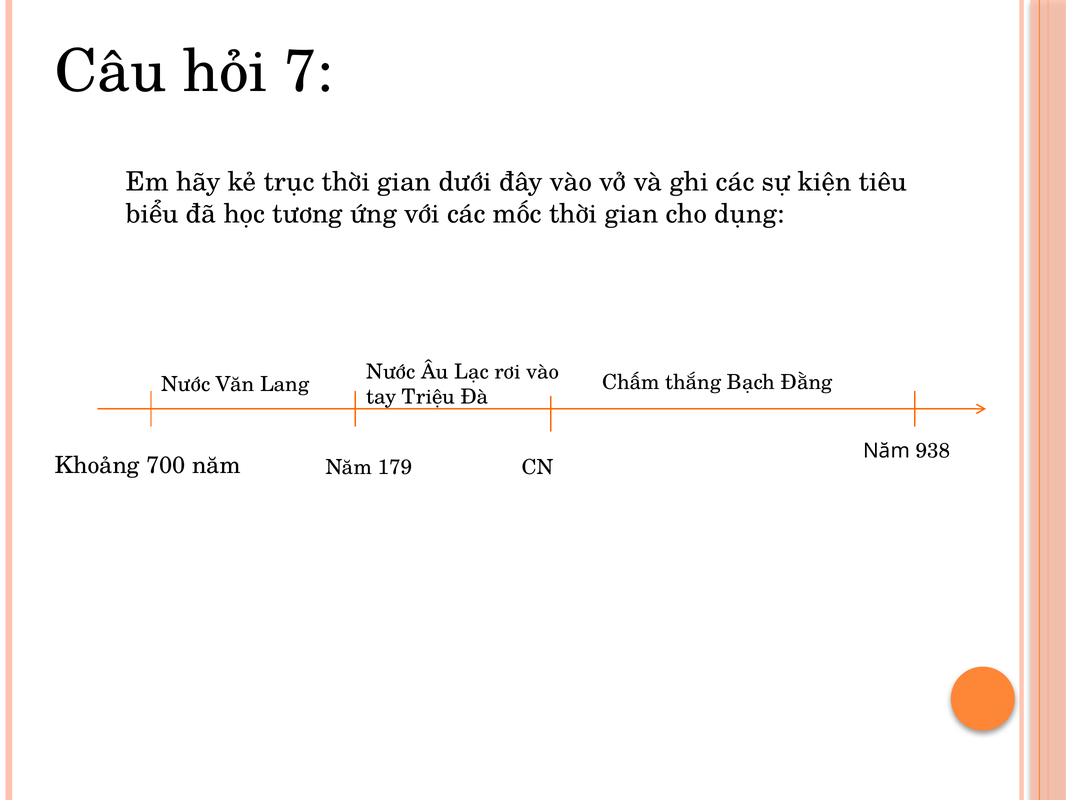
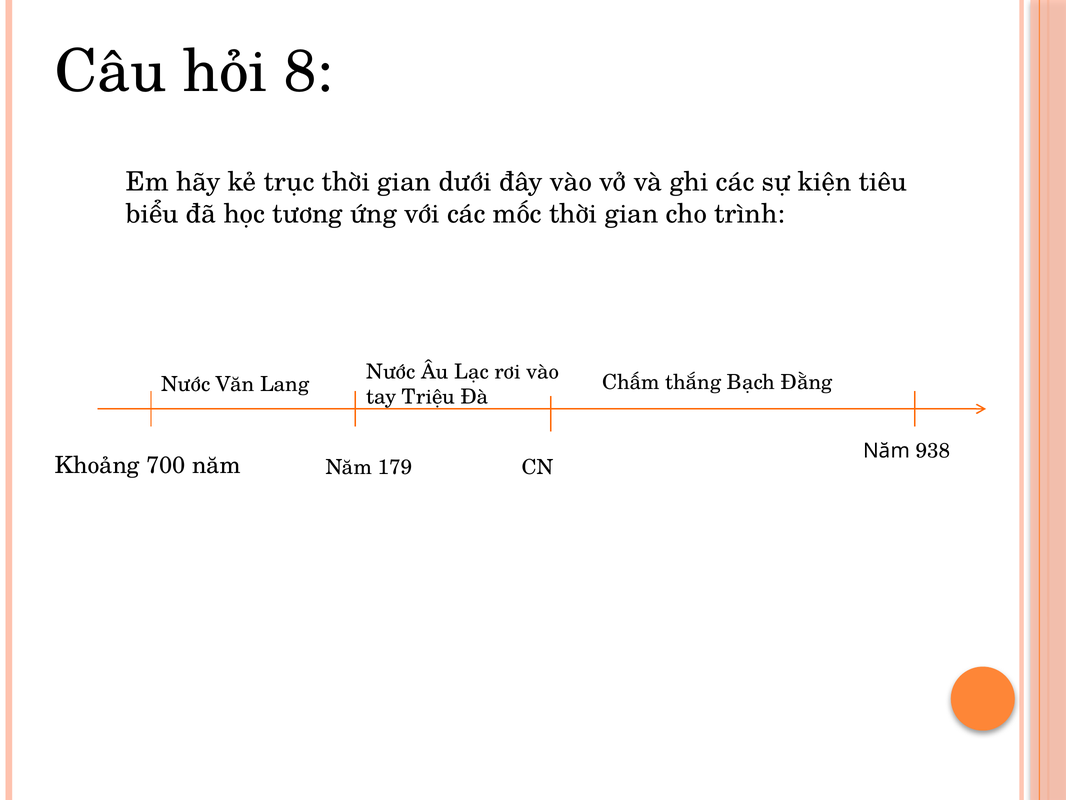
7: 7 -> 8
dụng: dụng -> trình
